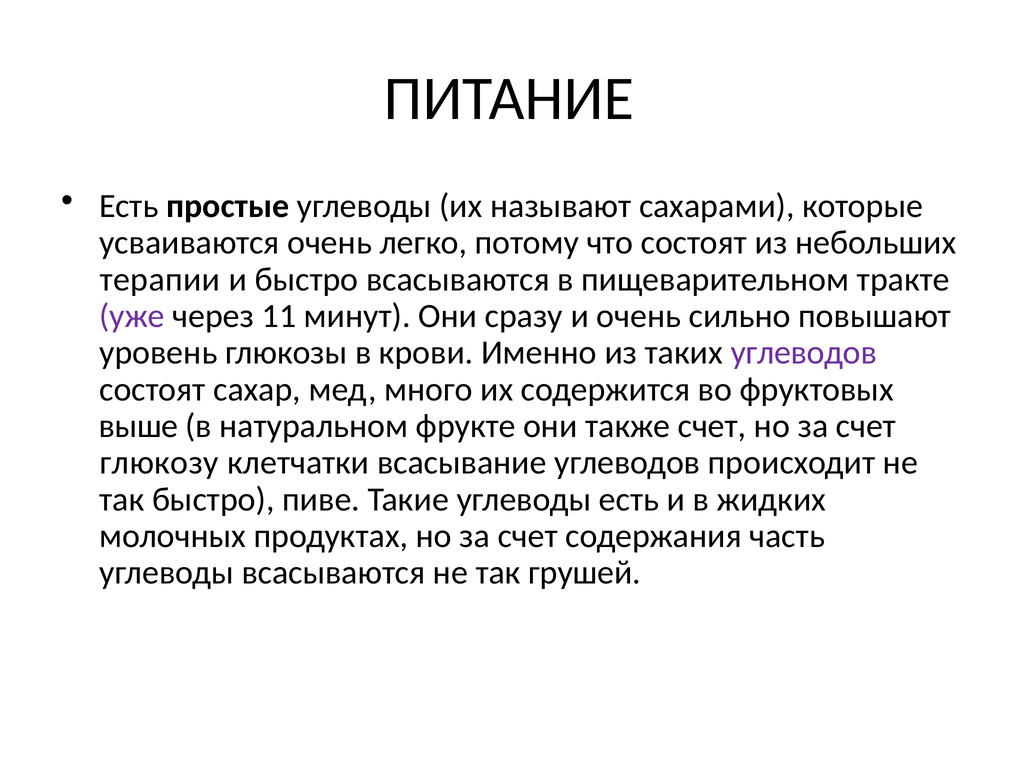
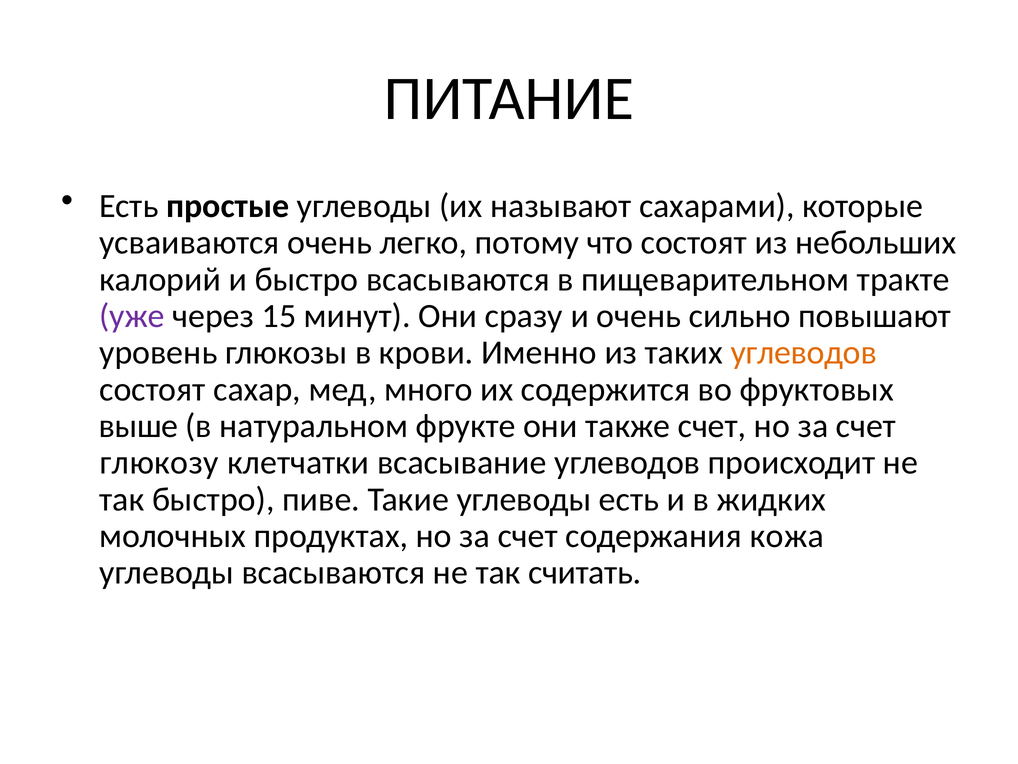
терапии: терапии -> калорий
11: 11 -> 15
углеводов at (804, 353) colour: purple -> orange
часть: часть -> кожа
грушей: грушей -> считать
